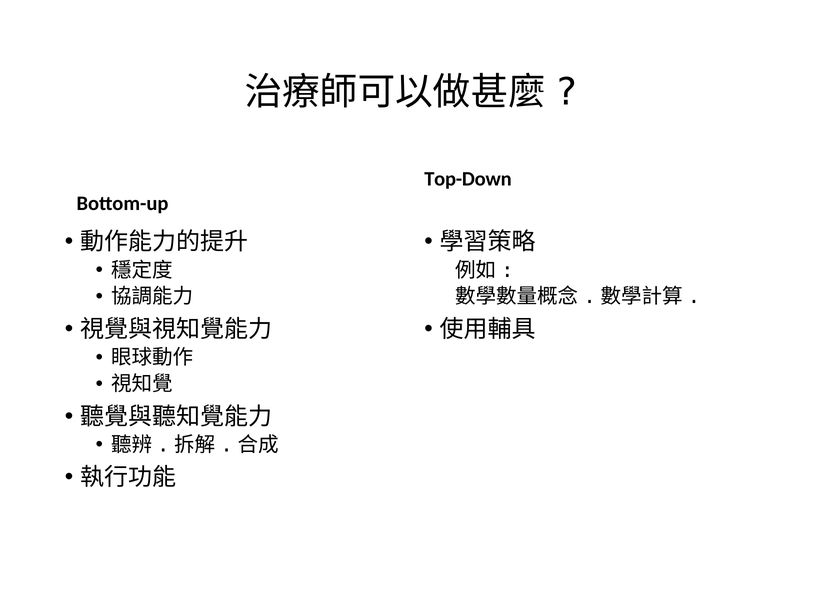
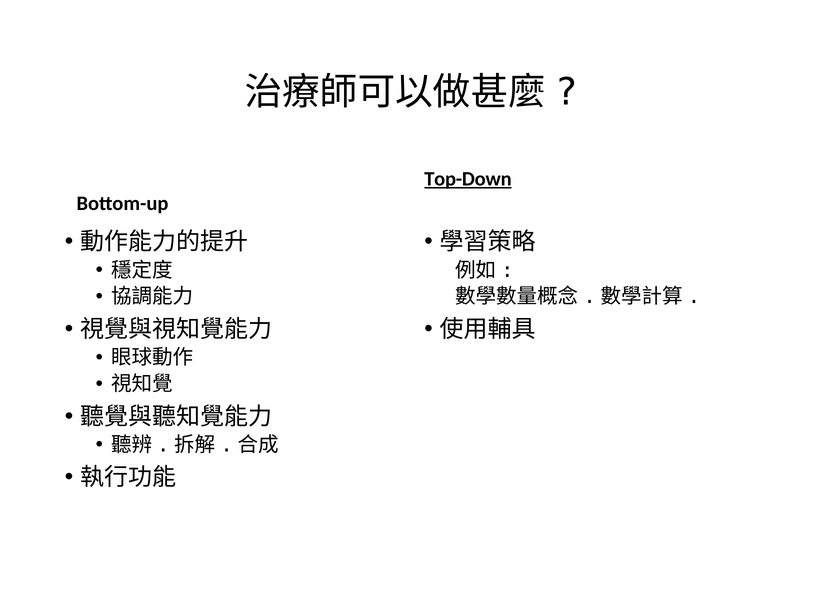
Top-Down underline: none -> present
